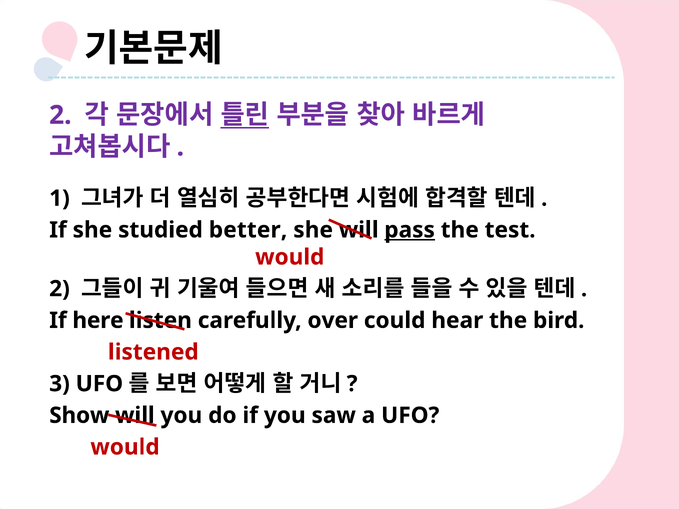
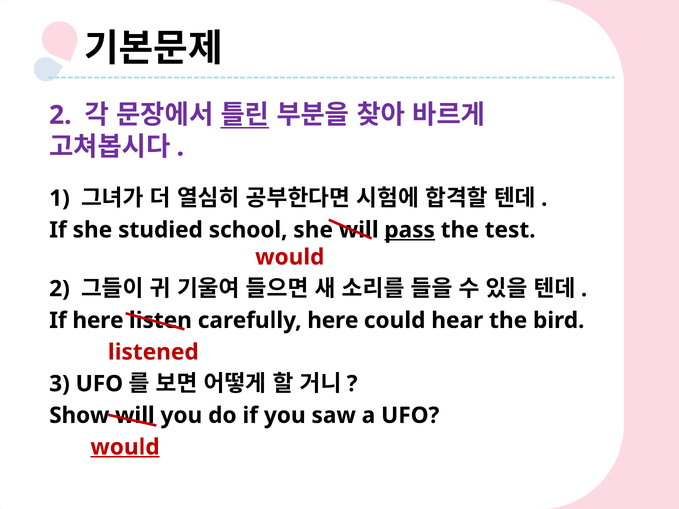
better: better -> school
carefully over: over -> here
would at (125, 447) underline: none -> present
